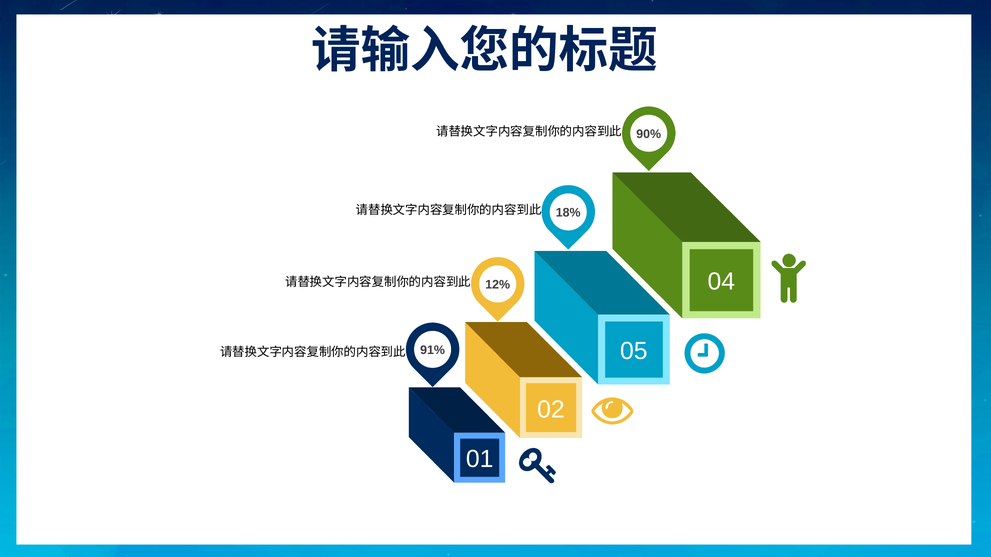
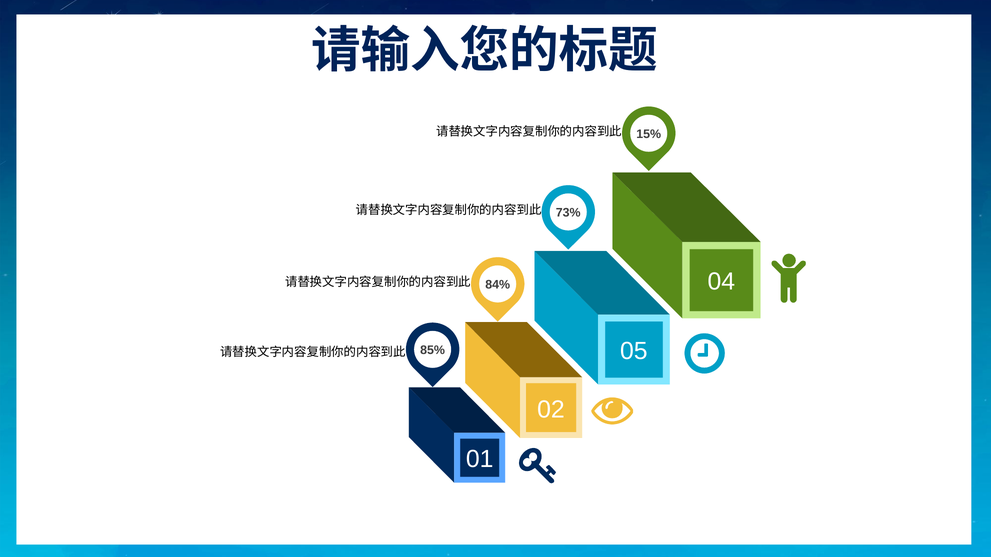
90%: 90% -> 15%
18%: 18% -> 73%
12%: 12% -> 84%
91%: 91% -> 85%
